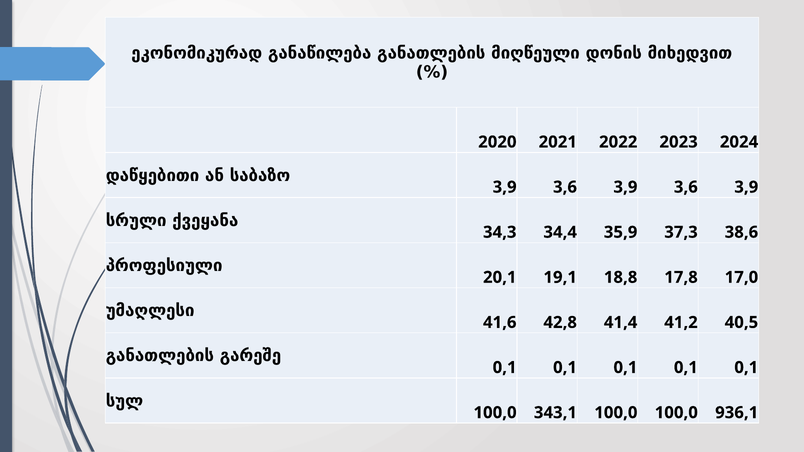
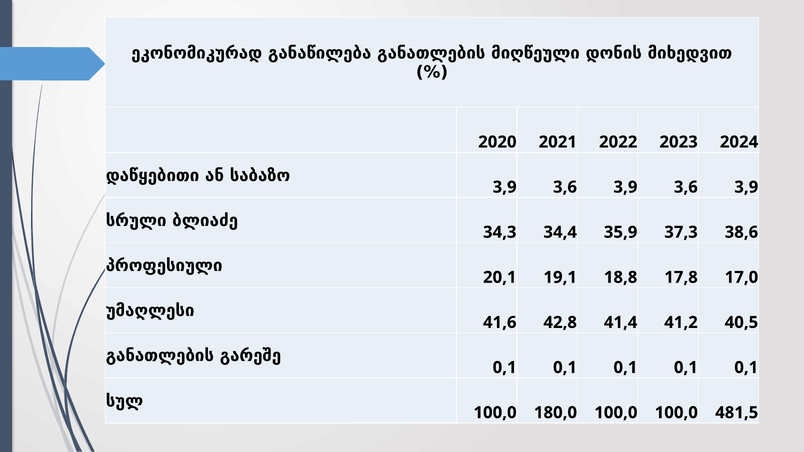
ქვეყანა: ქვეყანა -> ბლიაძე
343,1: 343,1 -> 180,0
936,1: 936,1 -> 481,5
